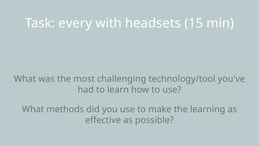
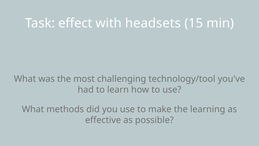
every: every -> effect
